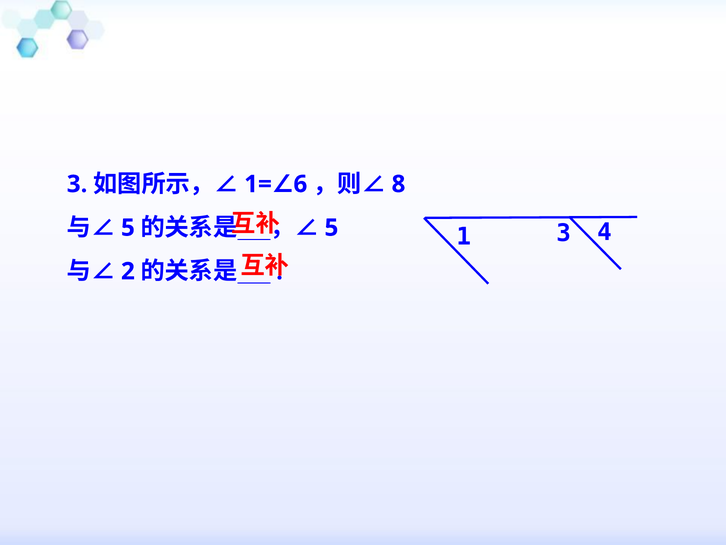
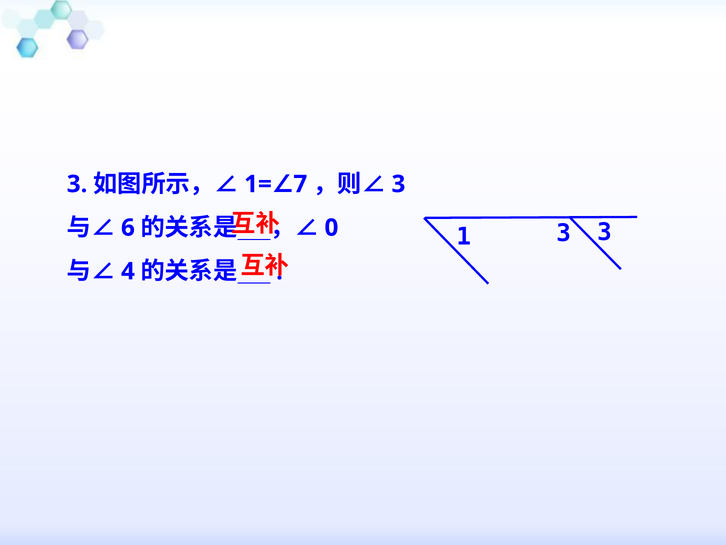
8 at (398, 184): 8 -> 3
6: 6 -> 7
5 at (128, 228): 5 -> 6
5 at (331, 228): 5 -> 0
1 4: 4 -> 3
2: 2 -> 4
